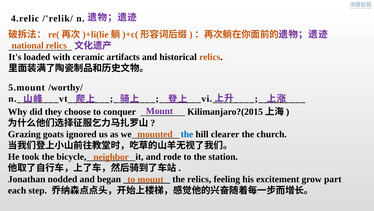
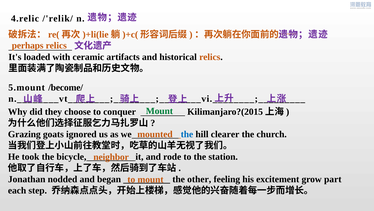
national: national -> perhaps
/worthy/: /worthy/ -> /become/
Mount at (159, 111) colour: purple -> green
the relics: relics -> other
